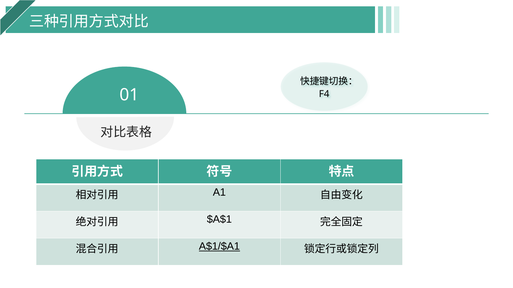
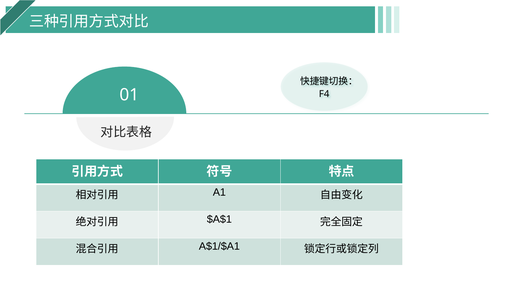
A$1/$A1 underline: present -> none
